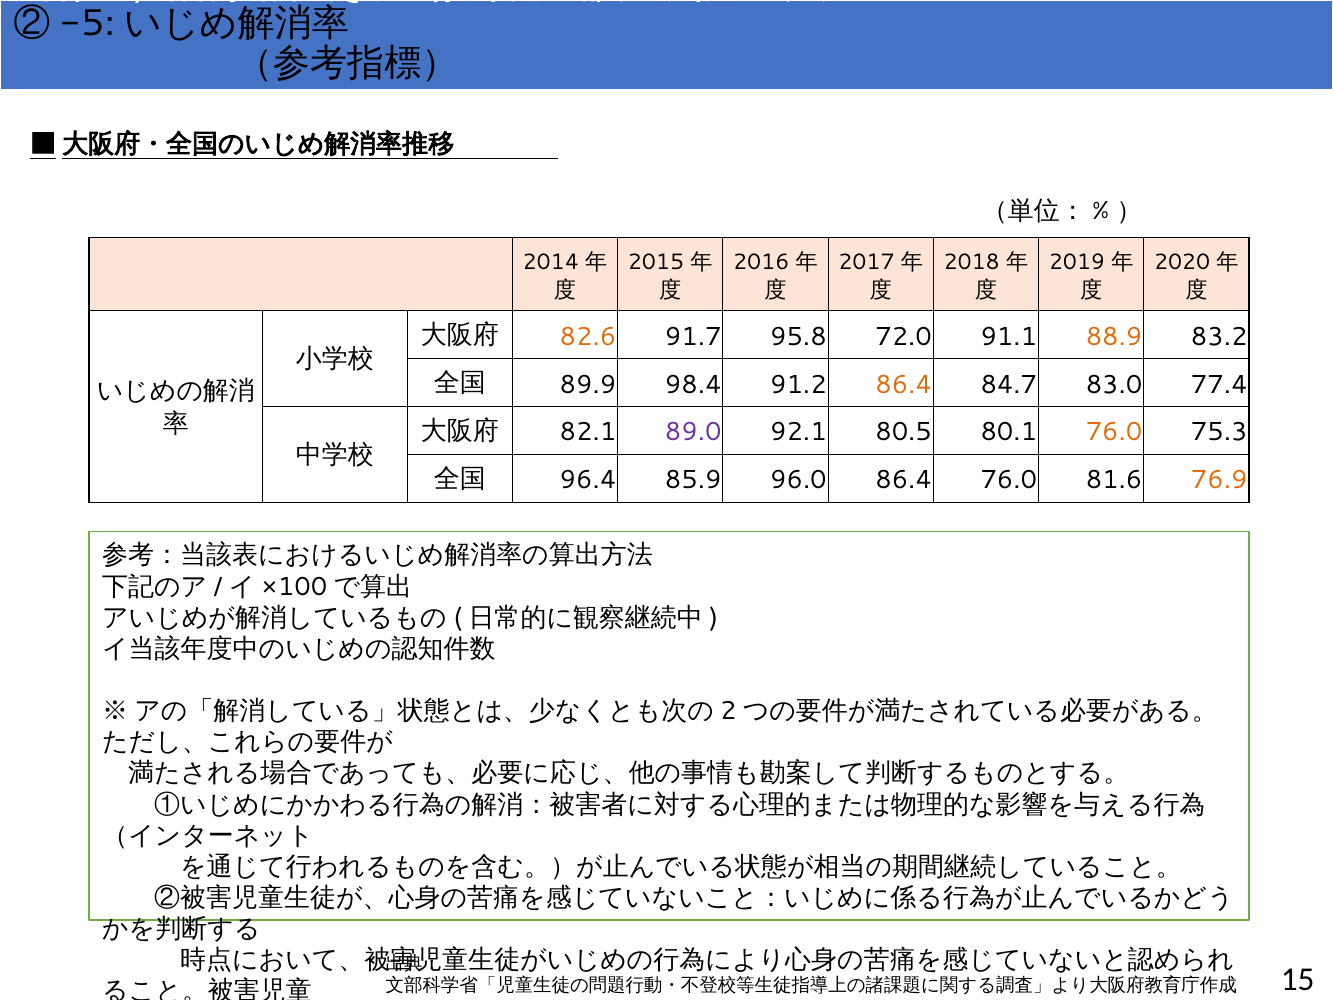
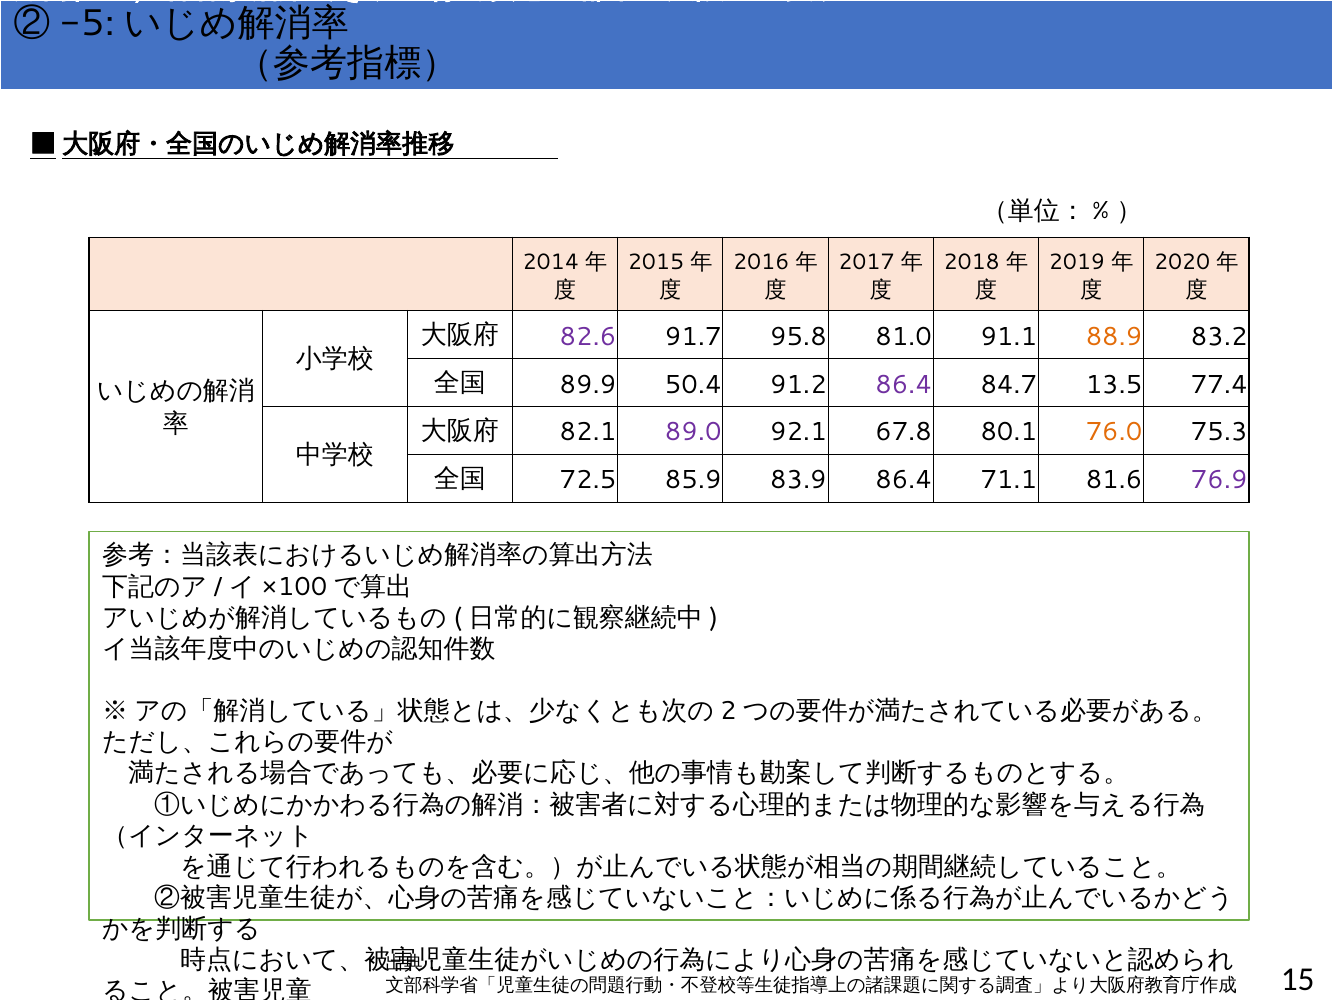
82.6 colour: orange -> purple
72.0: 72.0 -> 81.0
98.4: 98.4 -> 50.4
86.4 at (904, 384) colour: orange -> purple
83.0: 83.0 -> 13.5
80.5: 80.5 -> 67.8
96.4: 96.4 -> 72.5
96.0: 96.0 -> 83.9
86.4 76.0: 76.0 -> 71.1
76.9 colour: orange -> purple
